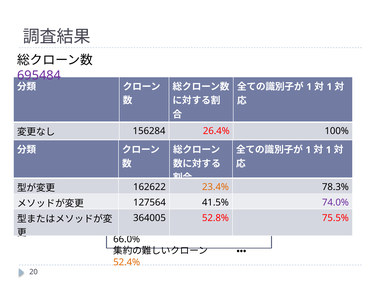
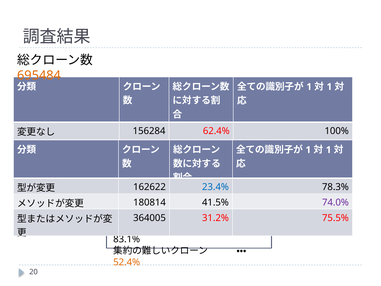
695484 colour: purple -> orange
26.4%: 26.4% -> 62.4%
23.4% colour: orange -> blue
127564: 127564 -> 180814
52.8%: 52.8% -> 31.2%
66.0%: 66.0% -> 83.1%
